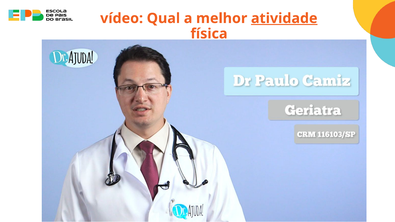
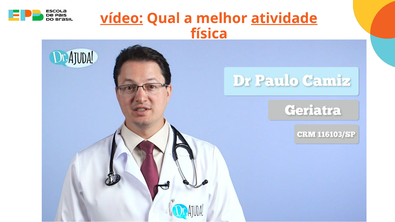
vídeo underline: none -> present
